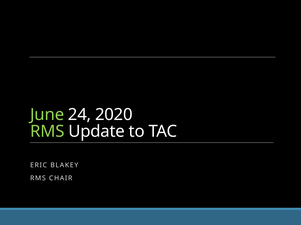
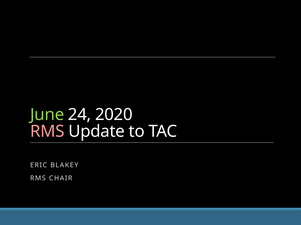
RMS at (47, 132) colour: light green -> pink
